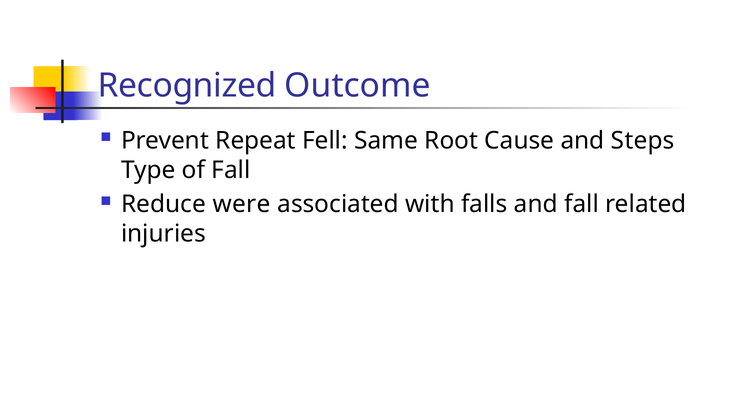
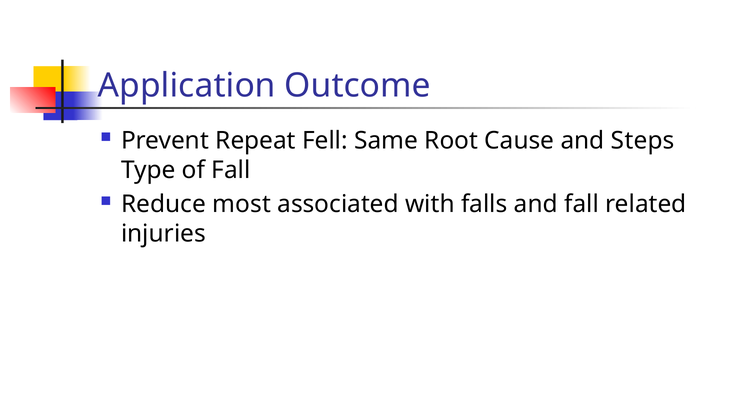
Recognized: Recognized -> Application
were: were -> most
